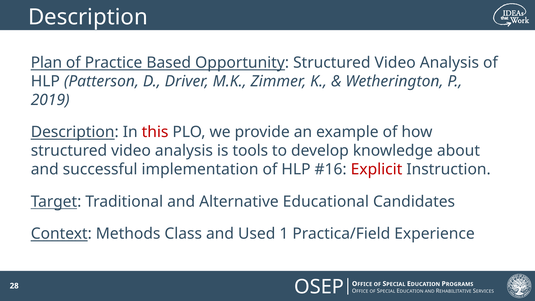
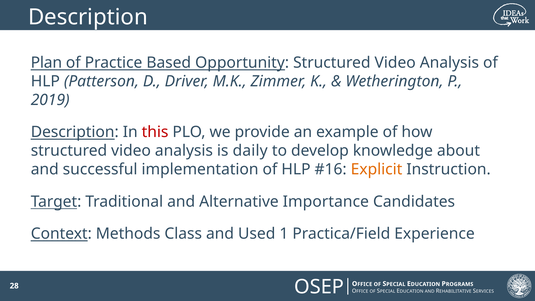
tools: tools -> daily
Explicit colour: red -> orange
Educational: Educational -> Importance
